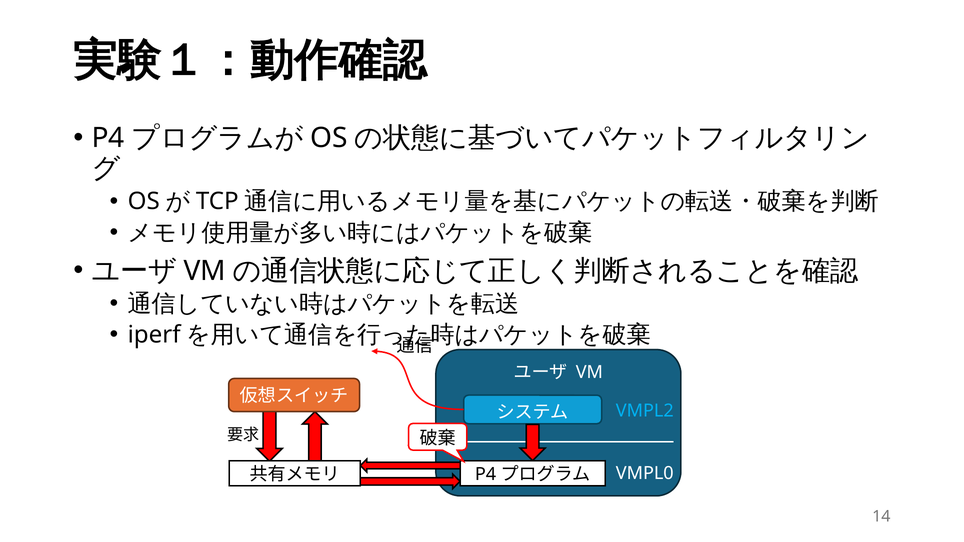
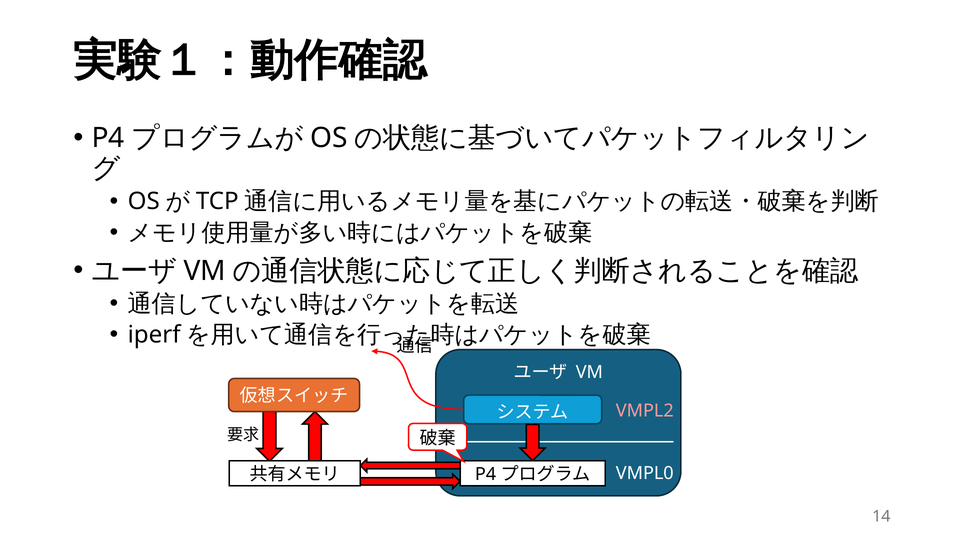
VMPL2 colour: light blue -> pink
